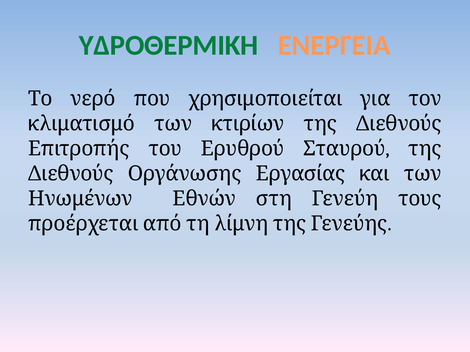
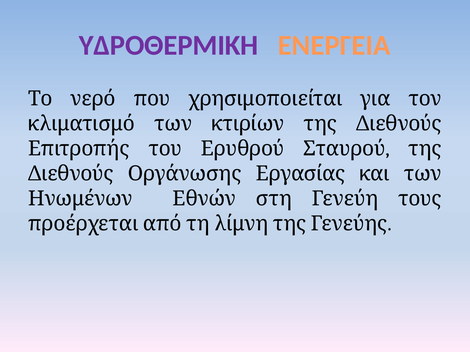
ΥΔΡΟΘΕΡΜΙΚΗ colour: green -> purple
